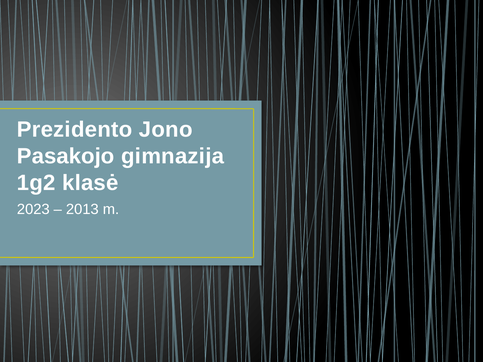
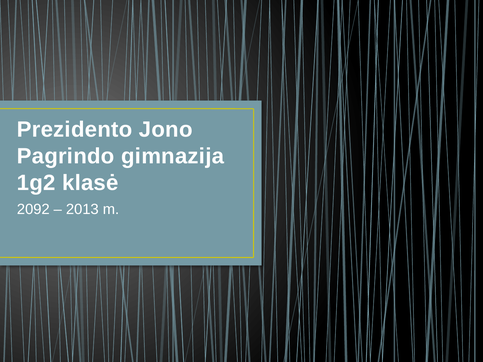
Pasakojo: Pasakojo -> Pagrindo
2023: 2023 -> 2092
